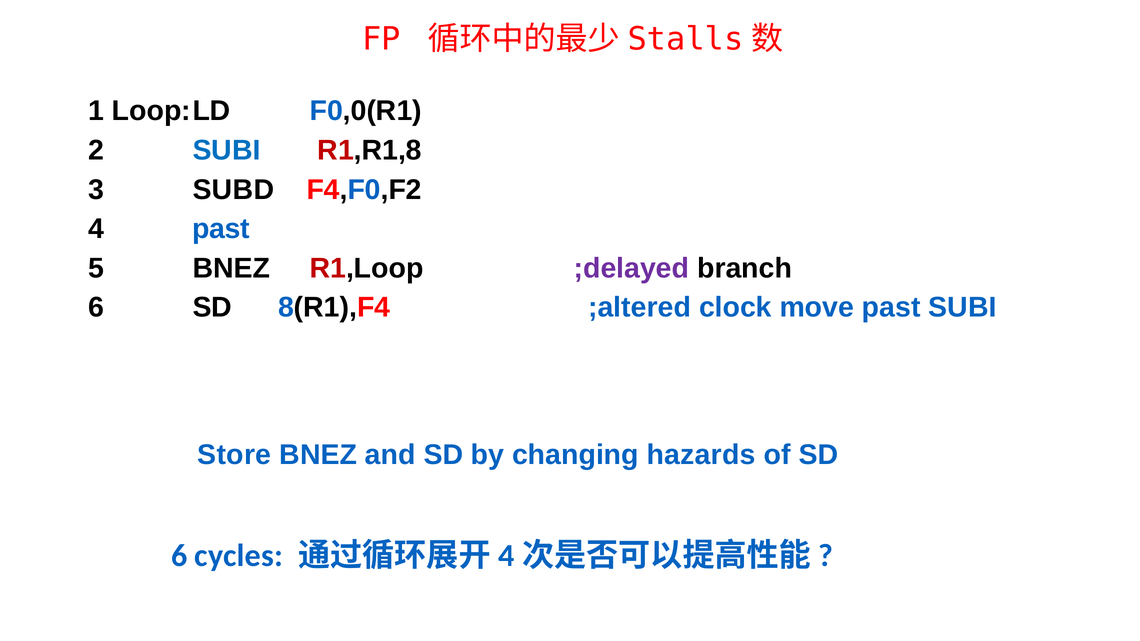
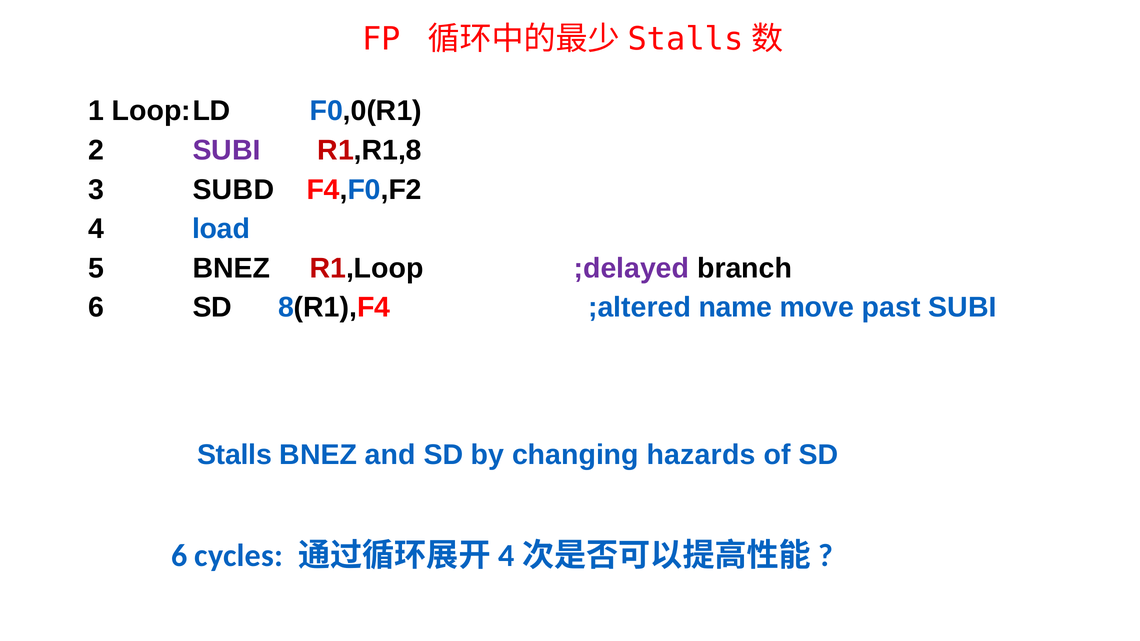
SUBI at (227, 150) colour: blue -> purple
4 past: past -> load
clock: clock -> name
Store: Store -> Stalls
